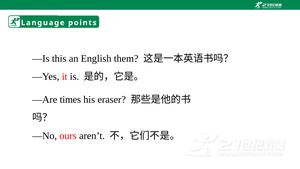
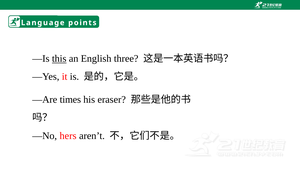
this underline: none -> present
them: them -> three
ours: ours -> hers
